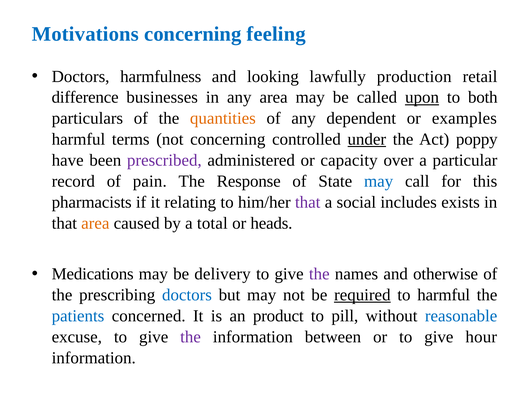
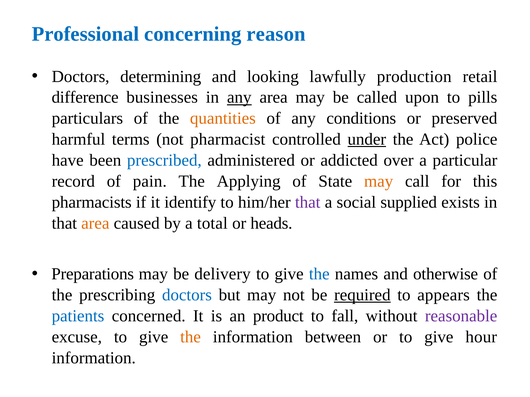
Motivations: Motivations -> Professional
feeling: feeling -> reason
harmfulness: harmfulness -> determining
any at (239, 98) underline: none -> present
upon underline: present -> none
both: both -> pills
dependent: dependent -> conditions
examples: examples -> preserved
not concerning: concerning -> pharmacist
poppy: poppy -> police
prescribed colour: purple -> blue
capacity: capacity -> addicted
Response: Response -> Applying
may at (379, 182) colour: blue -> orange
relating: relating -> identify
includes: includes -> supplied
Medications: Medications -> Preparations
the at (319, 274) colour: purple -> blue
to harmful: harmful -> appears
pill: pill -> fall
reasonable colour: blue -> purple
the at (191, 337) colour: purple -> orange
